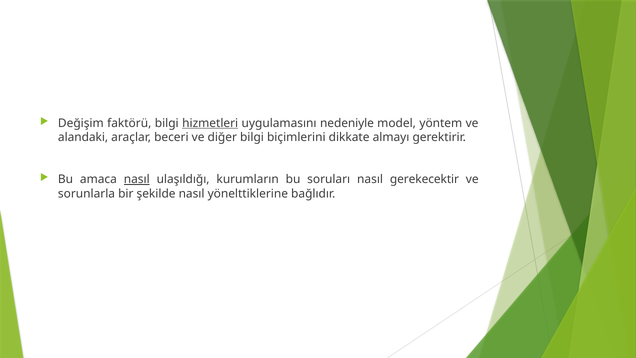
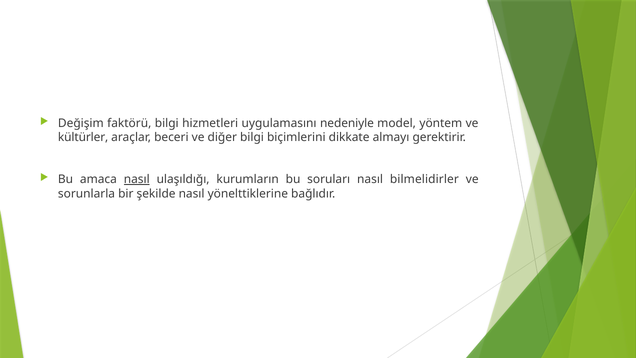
hizmetleri underline: present -> none
alandaki: alandaki -> kültürler
gerekecektir: gerekecektir -> bilmelidirler
